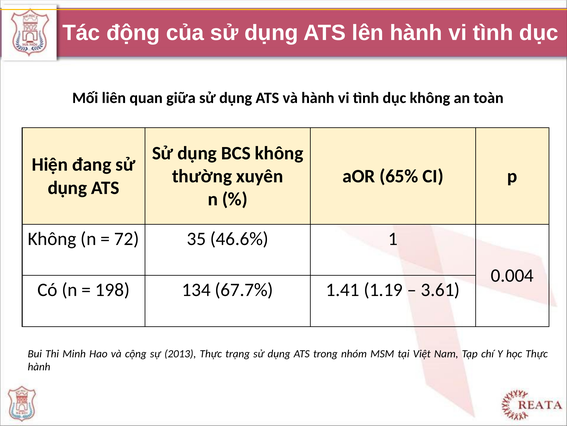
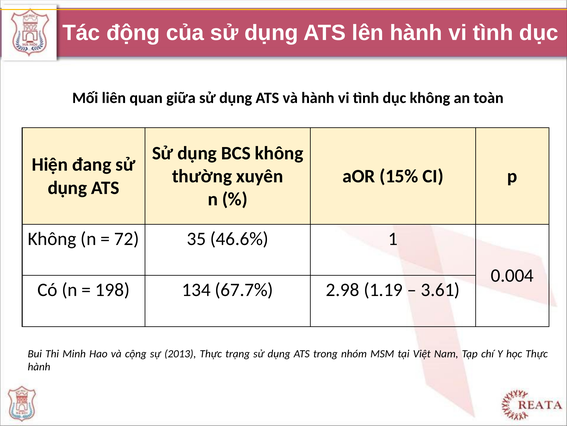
65%: 65% -> 15%
1.41: 1.41 -> 2.98
